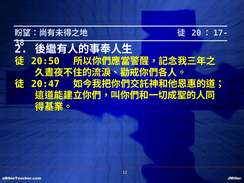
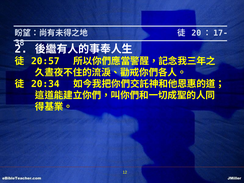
20:50: 20:50 -> 20:57
20:47: 20:47 -> 20:34
